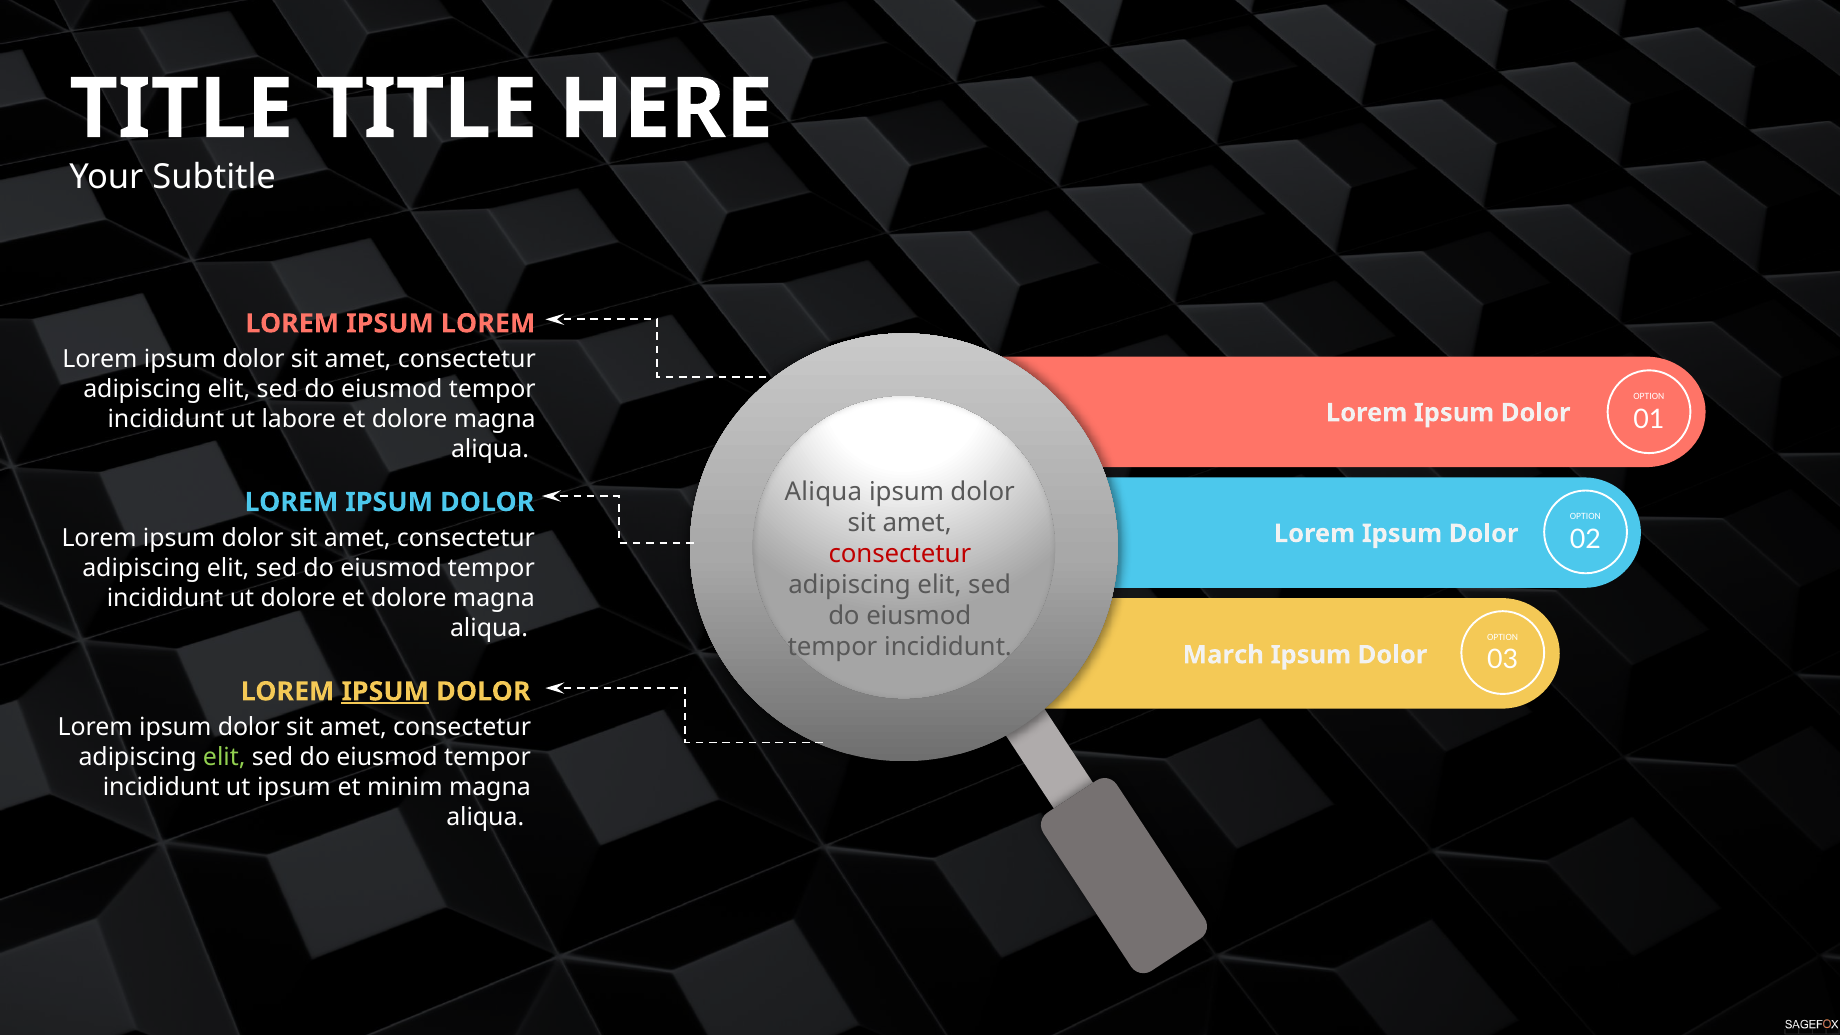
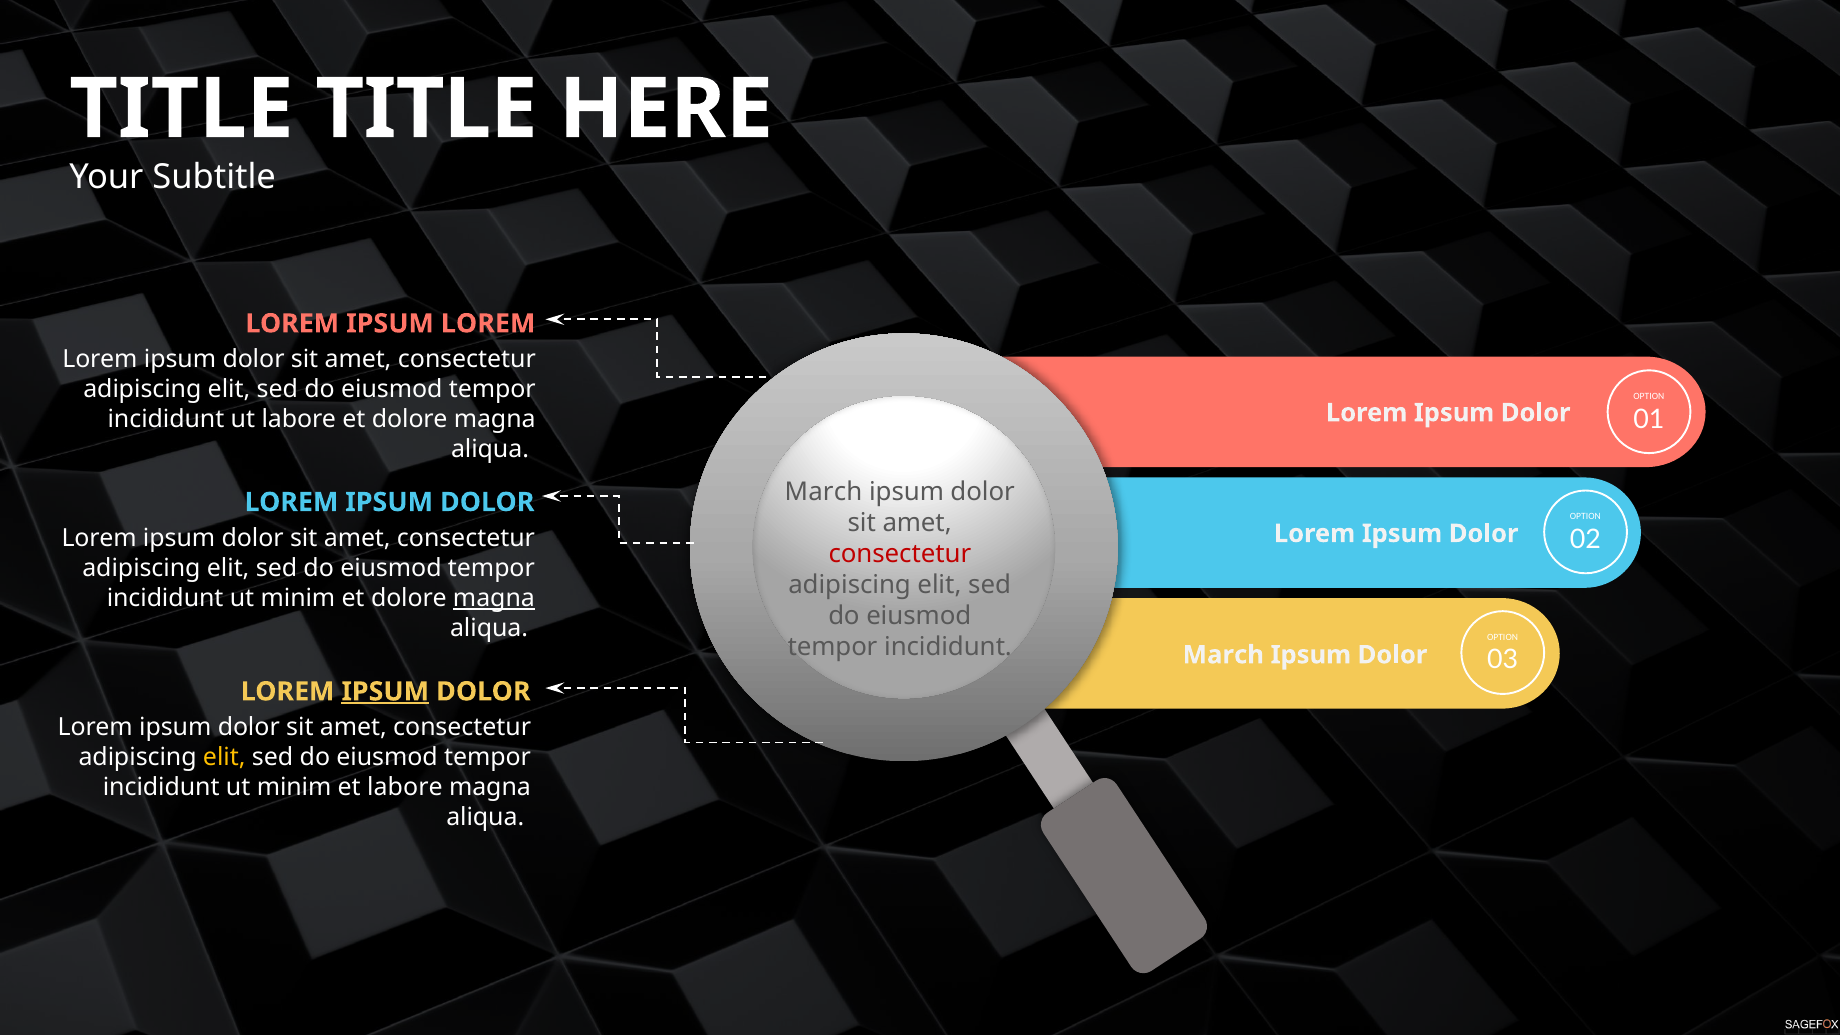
Aliqua at (823, 492): Aliqua -> March
dolore at (298, 598): dolore -> minim
magna at (494, 598) underline: none -> present
elit at (224, 758) colour: light green -> yellow
ipsum at (294, 787): ipsum -> minim
et minim: minim -> labore
